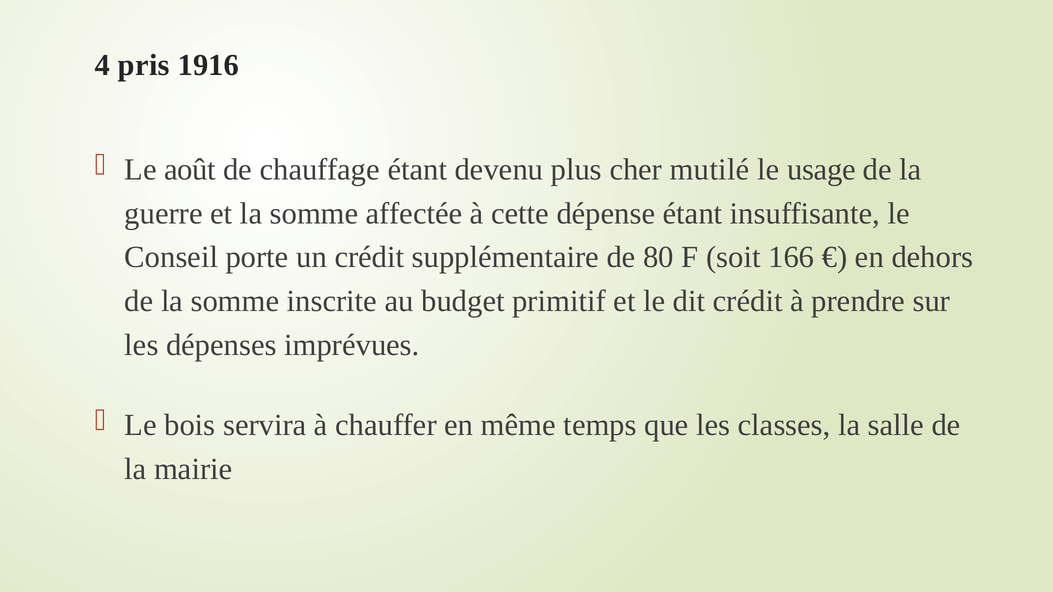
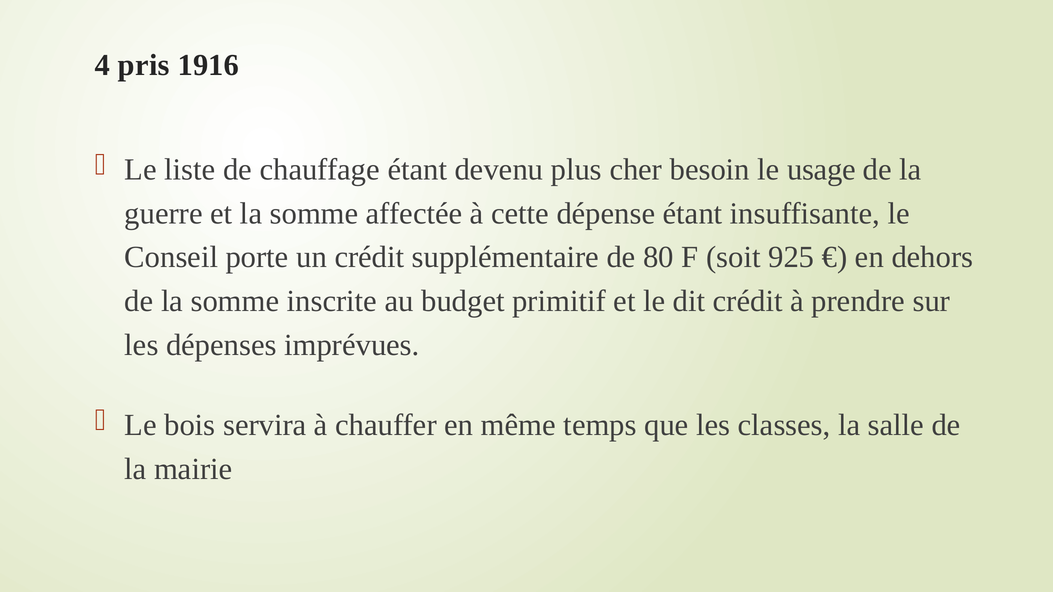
août: août -> liste
mutilé: mutilé -> besoin
166: 166 -> 925
